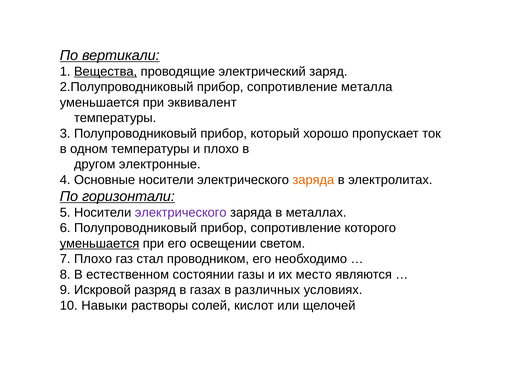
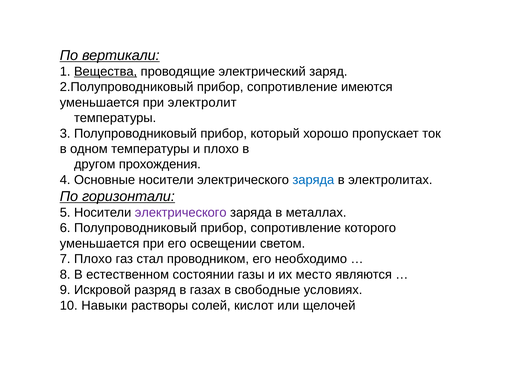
металла: металла -> имеются
эквивалент: эквивалент -> электролит
электронные: электронные -> прохождения
заряда at (313, 180) colour: orange -> blue
уменьшается at (100, 243) underline: present -> none
различных: различных -> свободные
